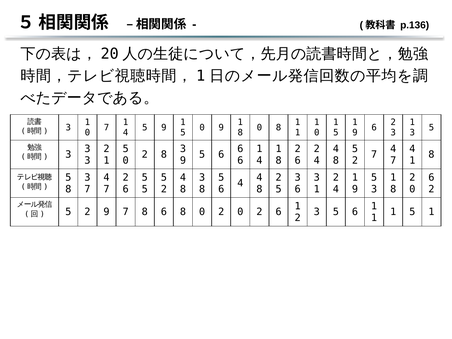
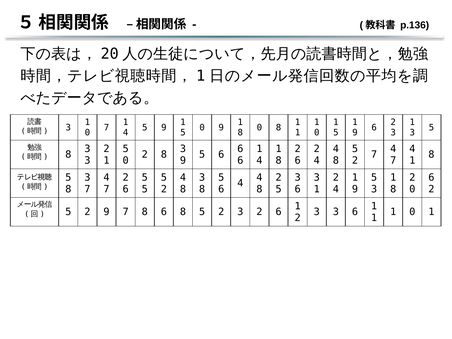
3 at (68, 155): 3 -> 8
5 at (336, 212): 5 -> 3
5 at (412, 212): 5 -> 0
6 8 0: 0 -> 5
0 at (240, 212): 0 -> 3
